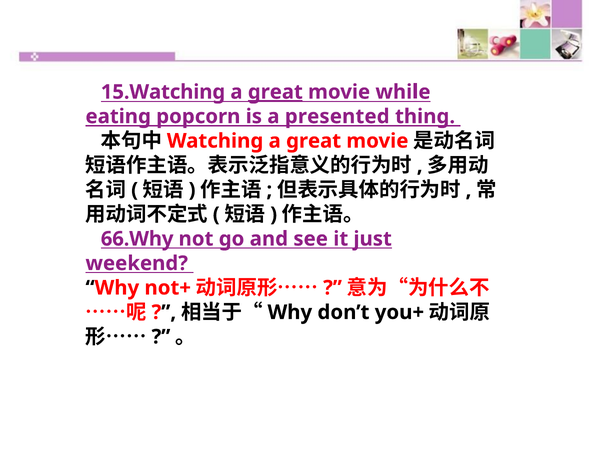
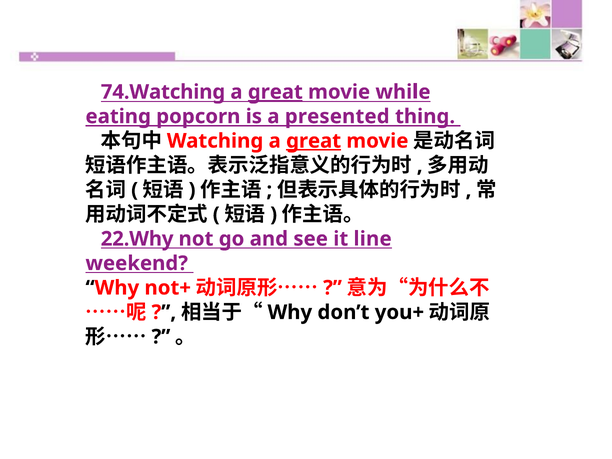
15.Watching: 15.Watching -> 74.Watching
great at (314, 141) underline: none -> present
66.Why: 66.Why -> 22.Why
just: just -> line
